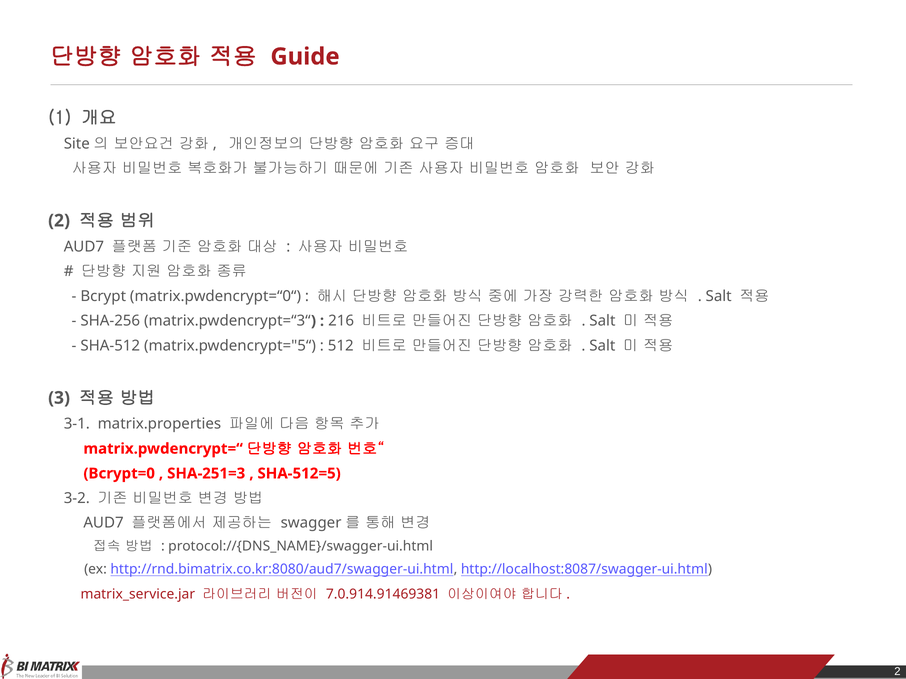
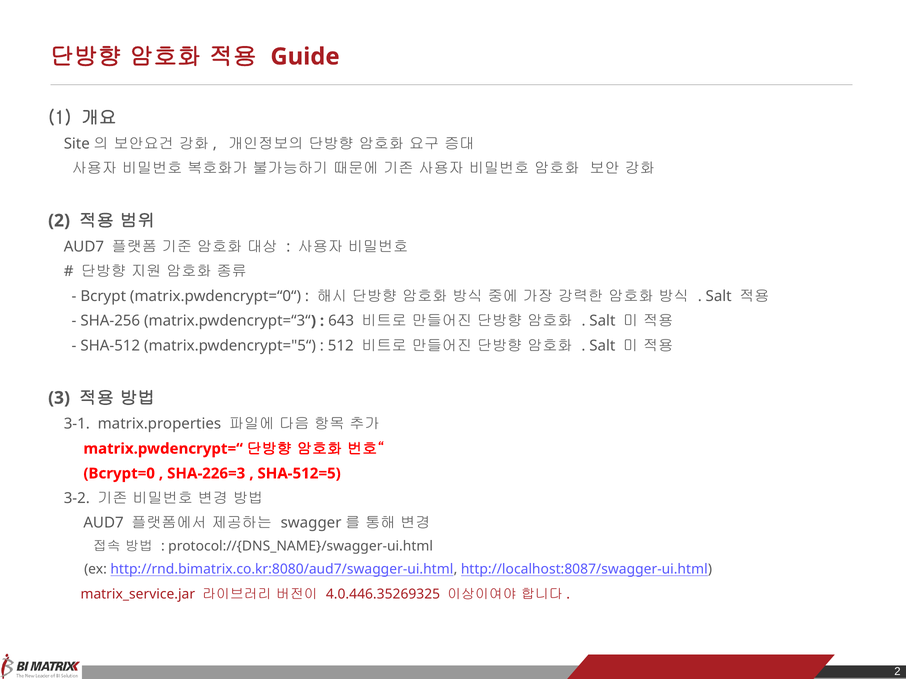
216: 216 -> 643
SHA-251=3: SHA-251=3 -> SHA-226=3
7.0.914.91469381: 7.0.914.91469381 -> 4.0.446.35269325
